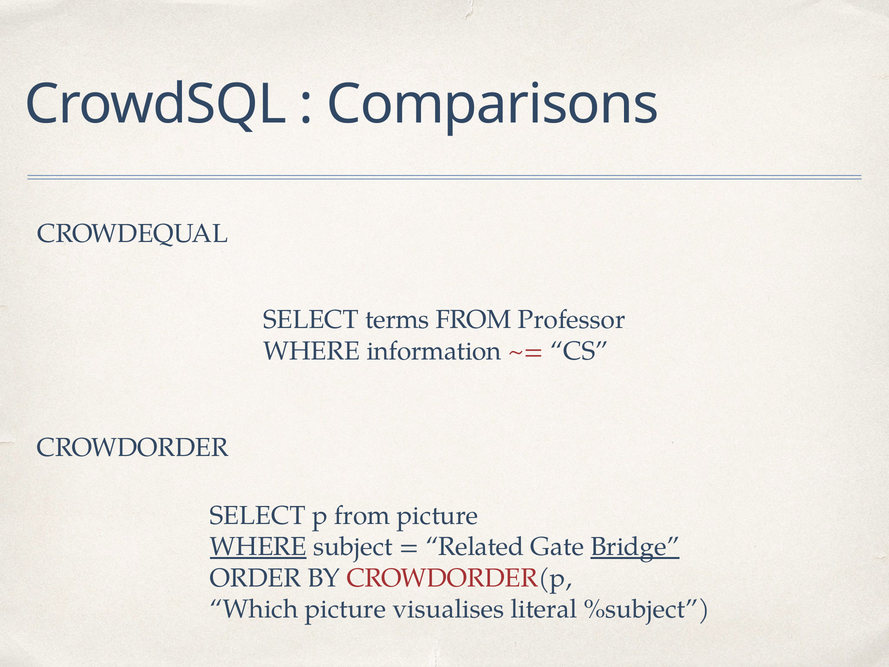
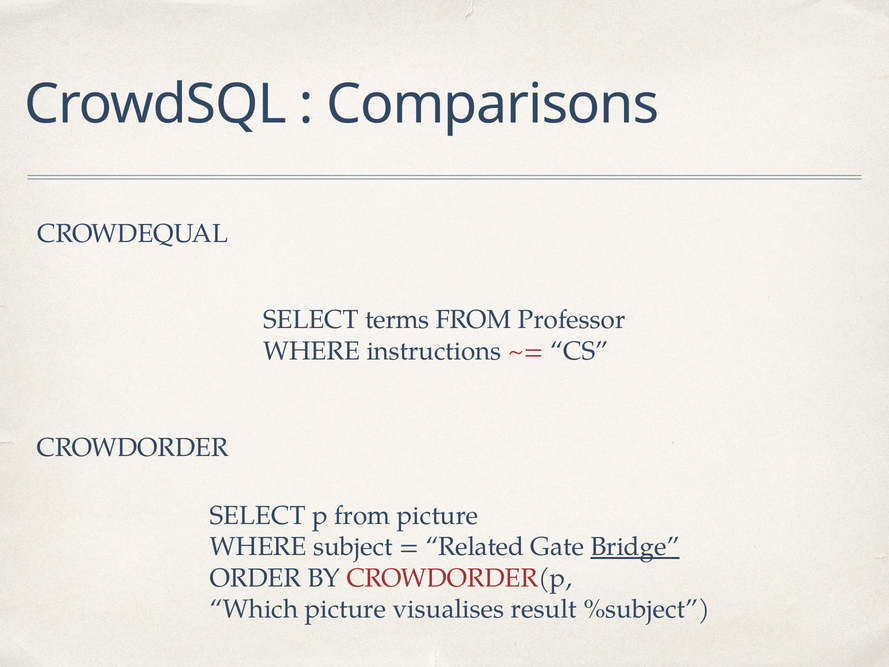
information: information -> instructions
WHERE at (258, 547) underline: present -> none
literal: literal -> result
